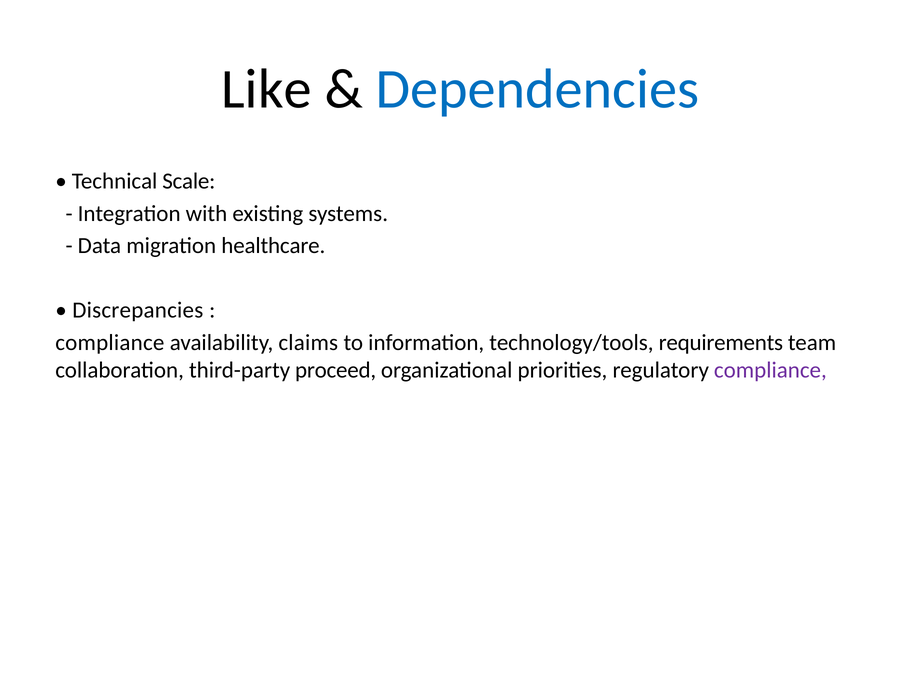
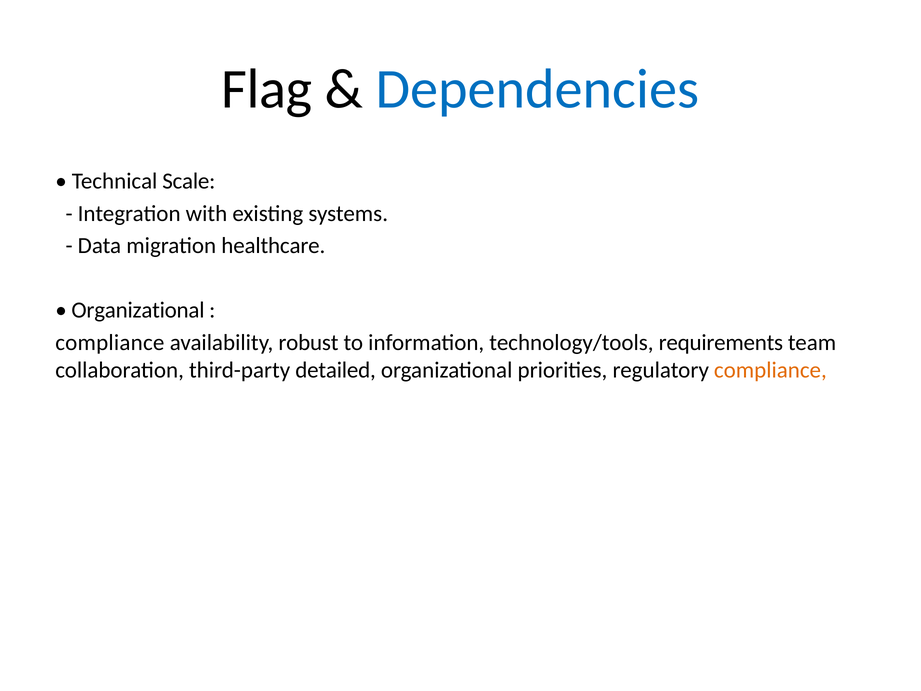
Like: Like -> Flag
Discrepancies at (138, 310): Discrepancies -> Organizational
claims: claims -> robust
proceed: proceed -> detailed
compliance at (770, 370) colour: purple -> orange
